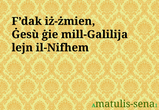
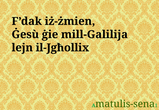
il-Nifhem: il-Nifhem -> il-Jgħollix
